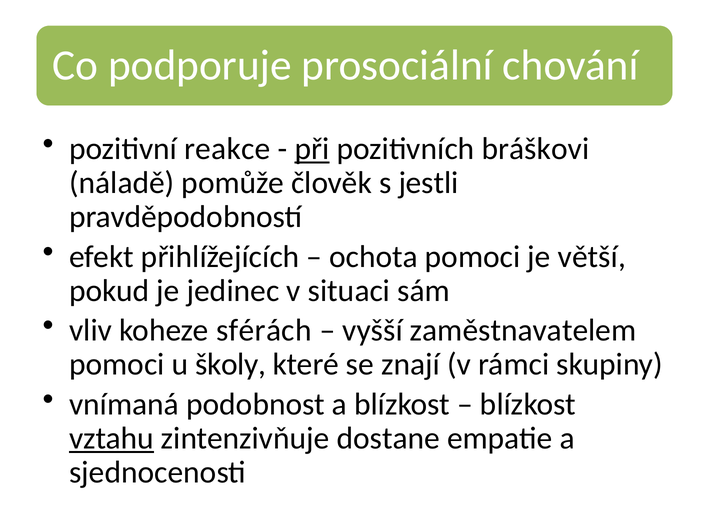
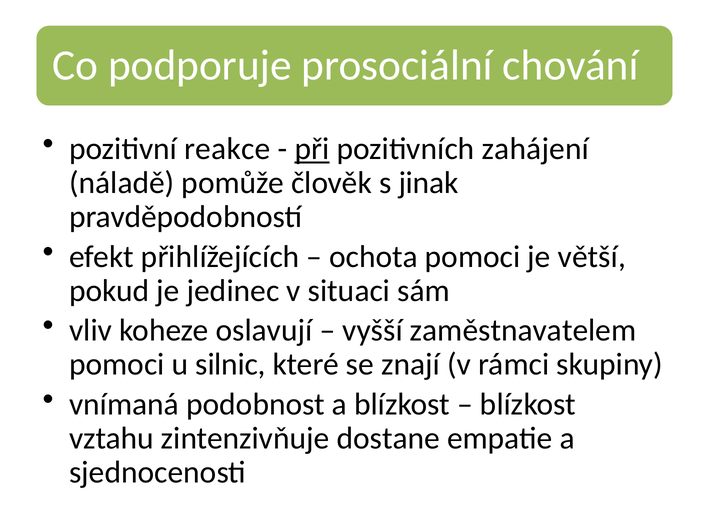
bráškovi: bráškovi -> zahájení
jestli: jestli -> jinak
sférách: sférách -> oslavují
školy: školy -> silnic
vztahu underline: present -> none
